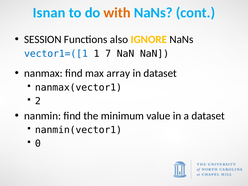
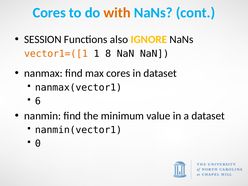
Isnan at (49, 13): Isnan -> Cores
vector1=([1 colour: blue -> orange
7: 7 -> 8
max array: array -> cores
2: 2 -> 6
